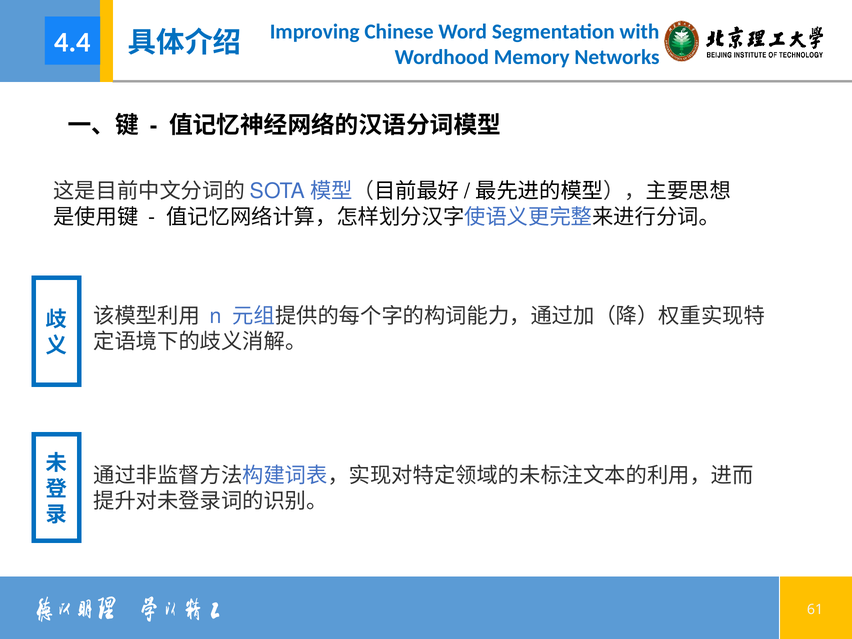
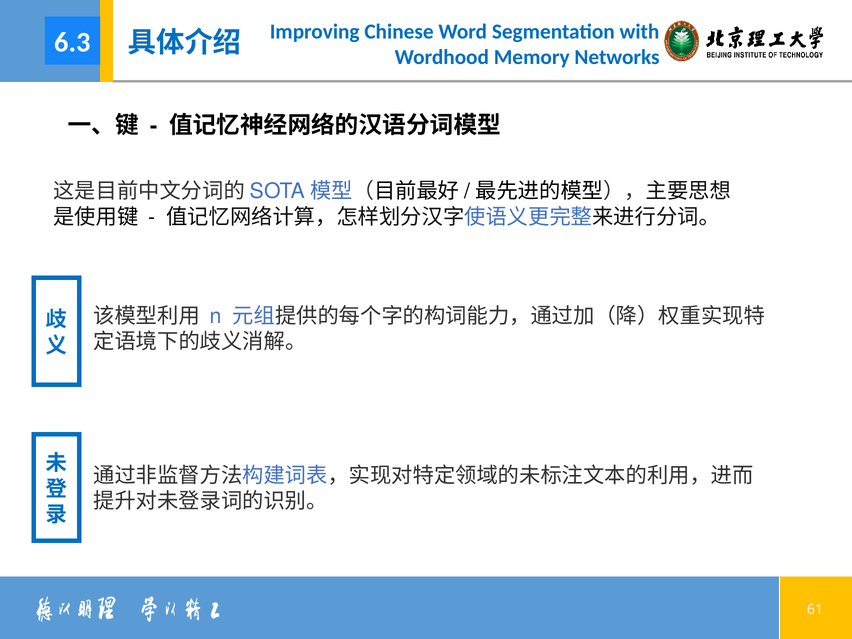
4.4: 4.4 -> 6.3
